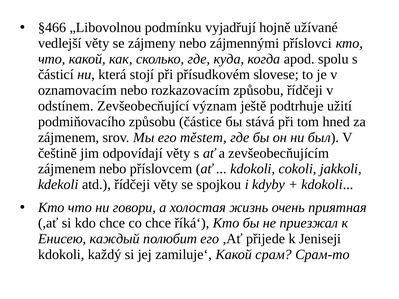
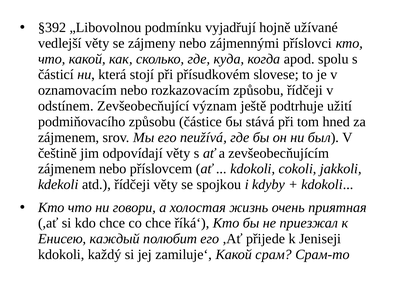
§466: §466 -> §392
městem: městem -> neužívá
